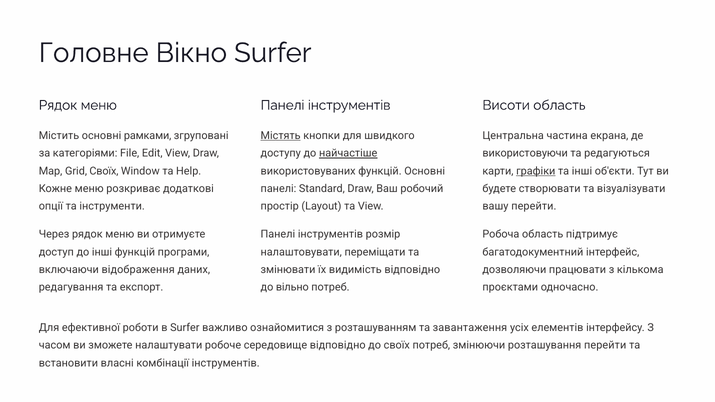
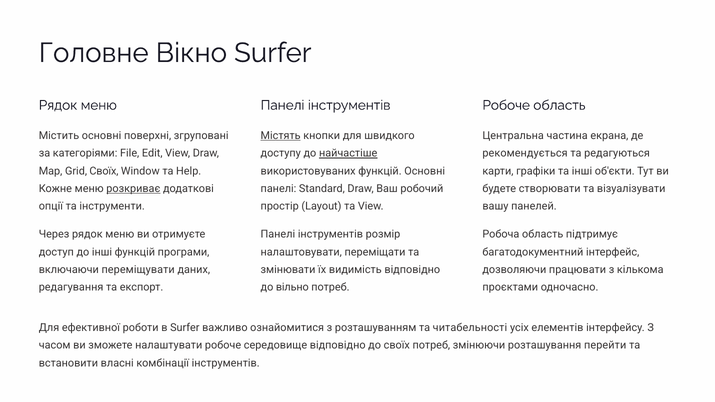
Висоти at (506, 105): Висоти -> Робоче
рамками: рамками -> поверхні
використовуючи: використовуючи -> рекомендується
графіки underline: present -> none
розкриває underline: none -> present
вашу перейти: перейти -> панелей
відображення: відображення -> переміщувати
завантаження: завантаження -> читабельності
